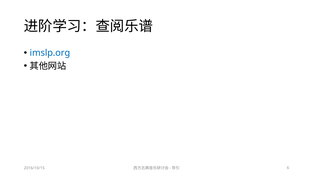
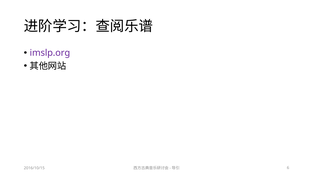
imslp.org colour: blue -> purple
